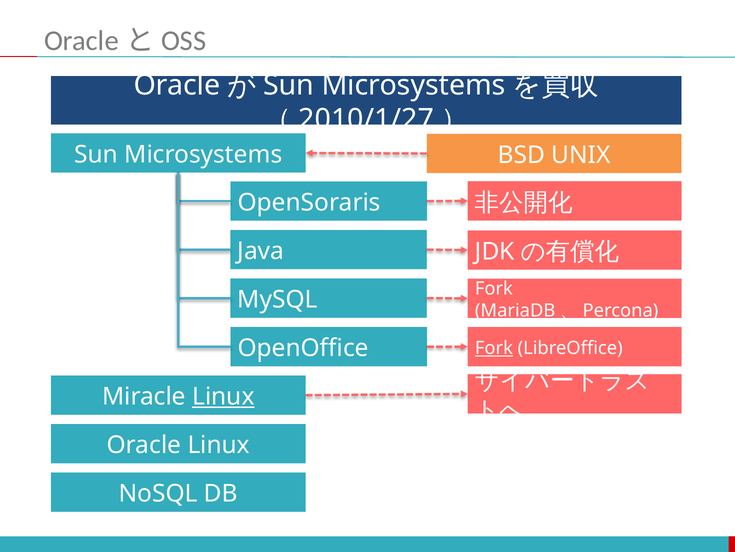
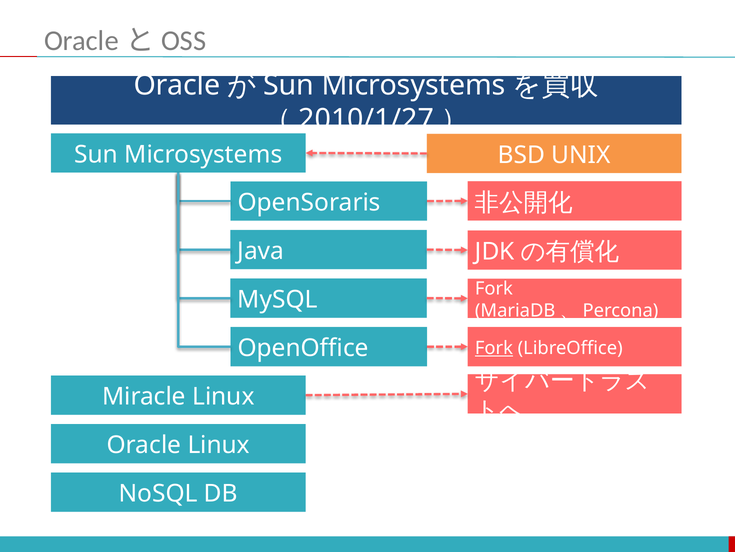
Linux at (223, 396) underline: present -> none
